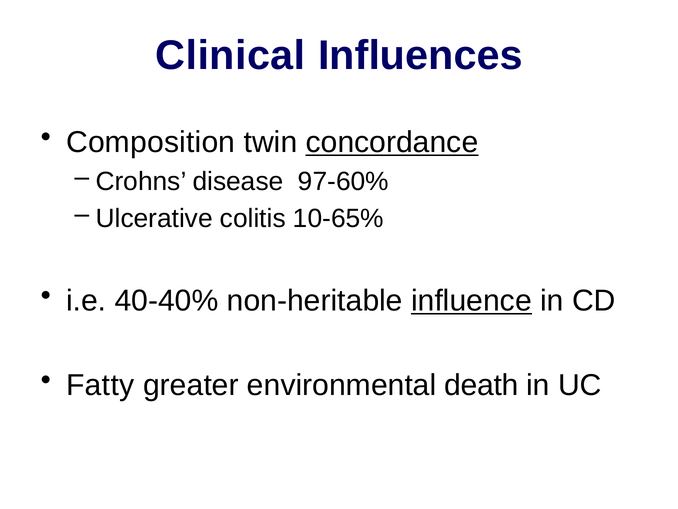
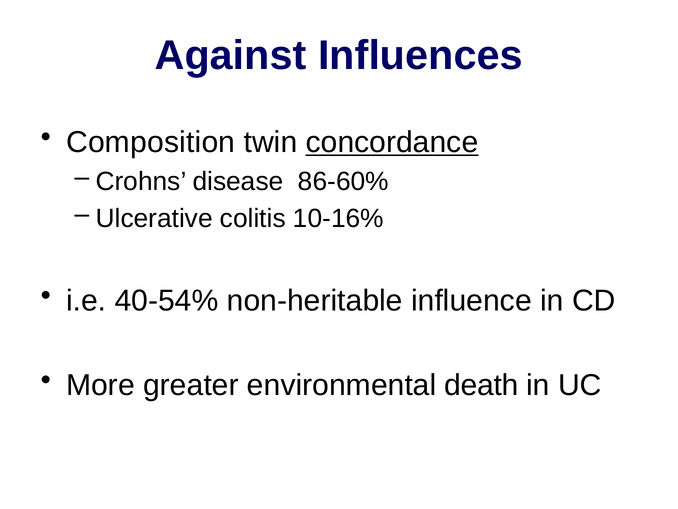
Clinical: Clinical -> Against
97-60%: 97-60% -> 86-60%
10-65%: 10-65% -> 10-16%
40-40%: 40-40% -> 40-54%
influence underline: present -> none
Fatty: Fatty -> More
